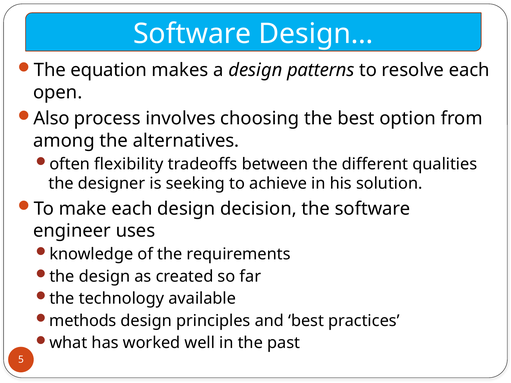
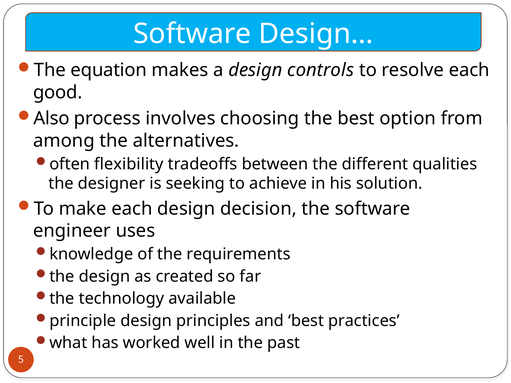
patterns: patterns -> controls
open: open -> good
methods: methods -> principle
